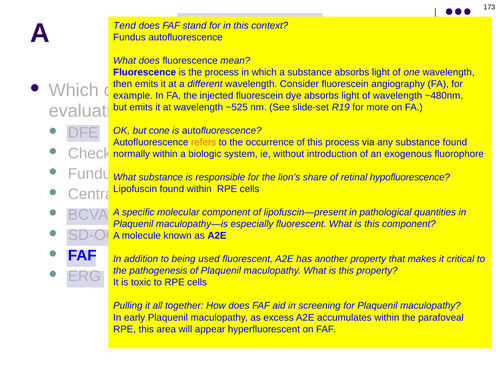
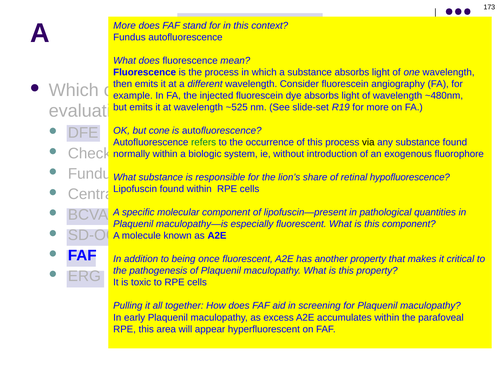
Tend at (125, 26): Tend -> More
refers colour: orange -> green
used: used -> once
